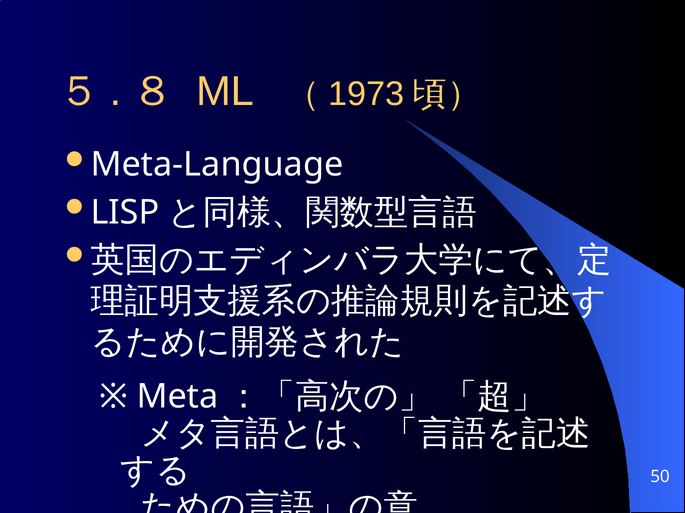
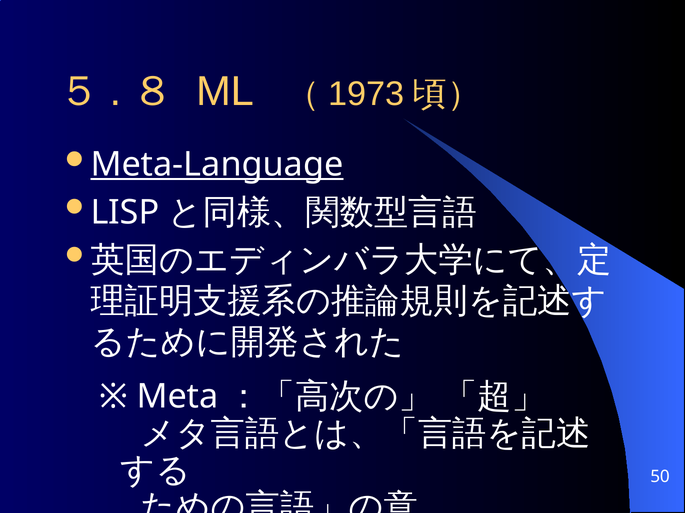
Meta-Language underline: none -> present
